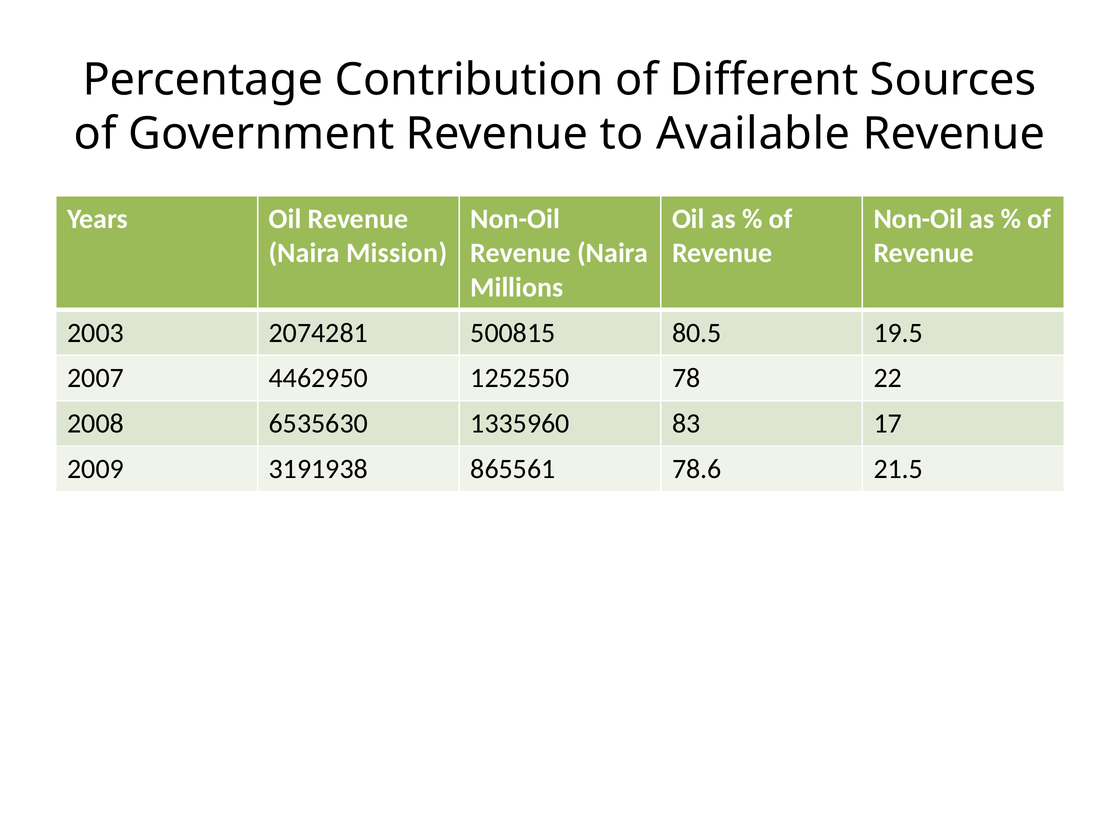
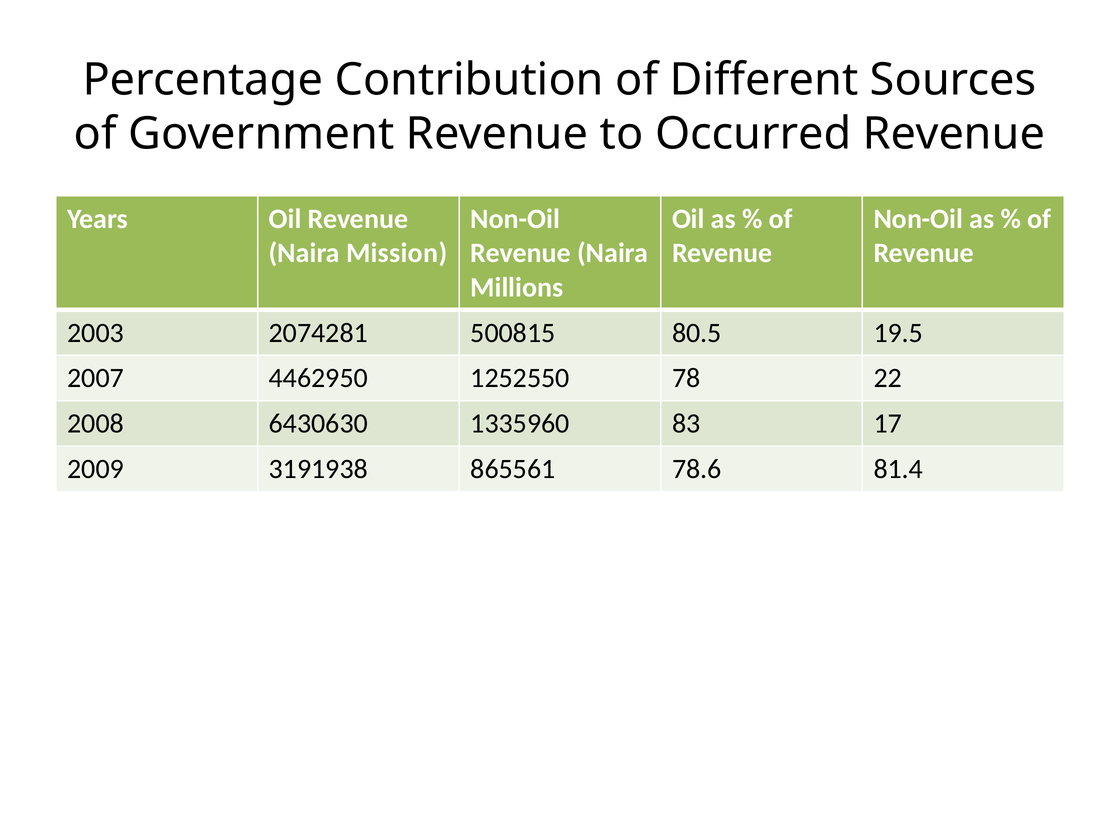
Available: Available -> Occurred
6535630: 6535630 -> 6430630
21.5: 21.5 -> 81.4
